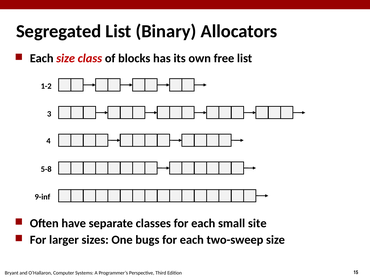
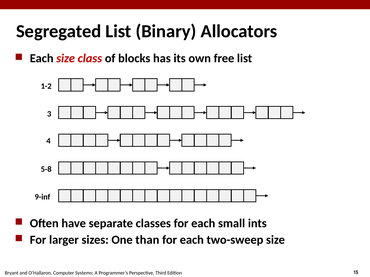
site: site -> ints
bugs: bugs -> than
